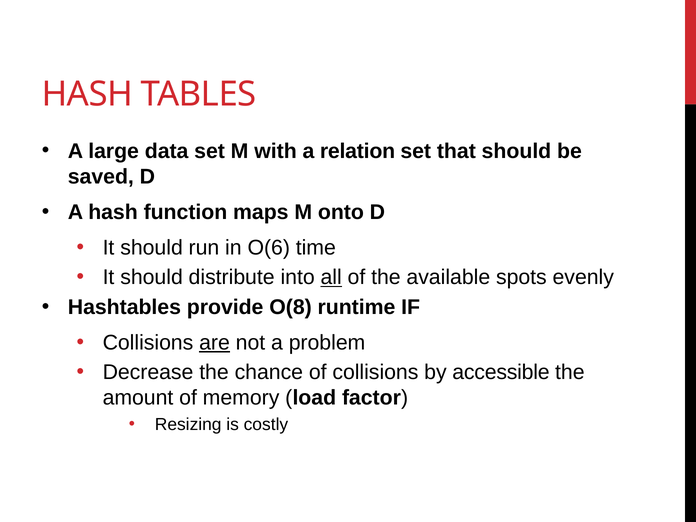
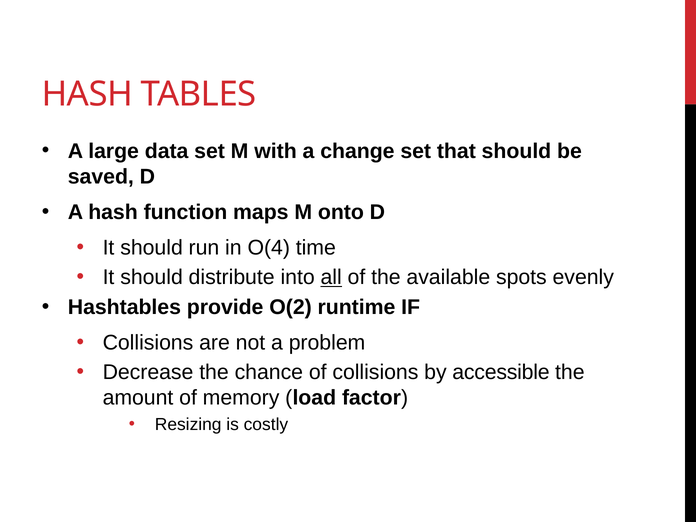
relation: relation -> change
O(6: O(6 -> O(4
O(8: O(8 -> O(2
are underline: present -> none
